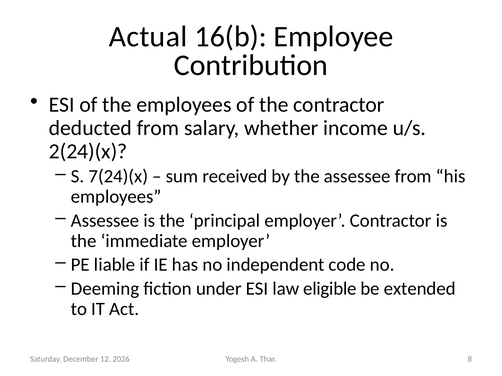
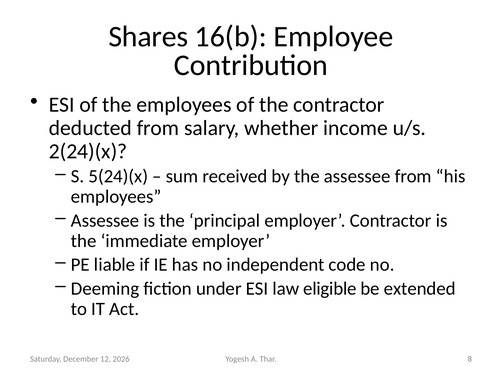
Actual: Actual -> Shares
7(24)(x: 7(24)(x -> 5(24)(x
